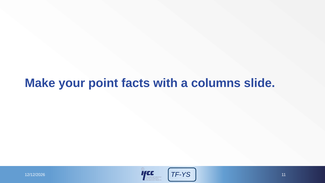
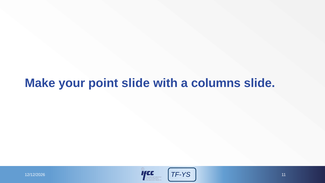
point facts: facts -> slide
